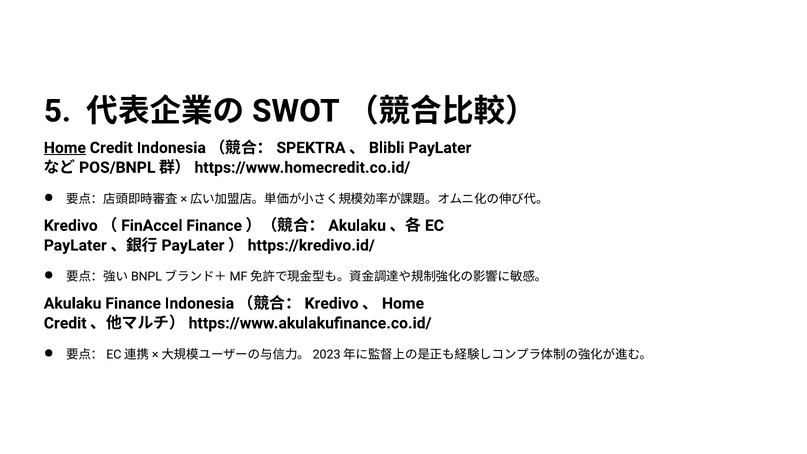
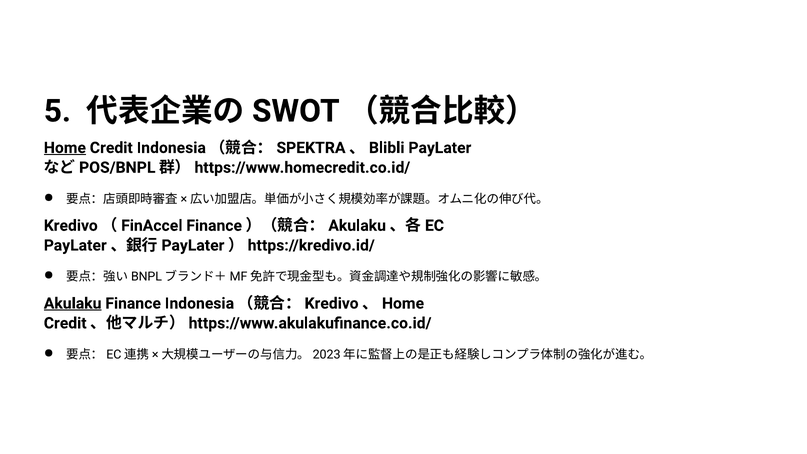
Akulaku underline: none -> present
